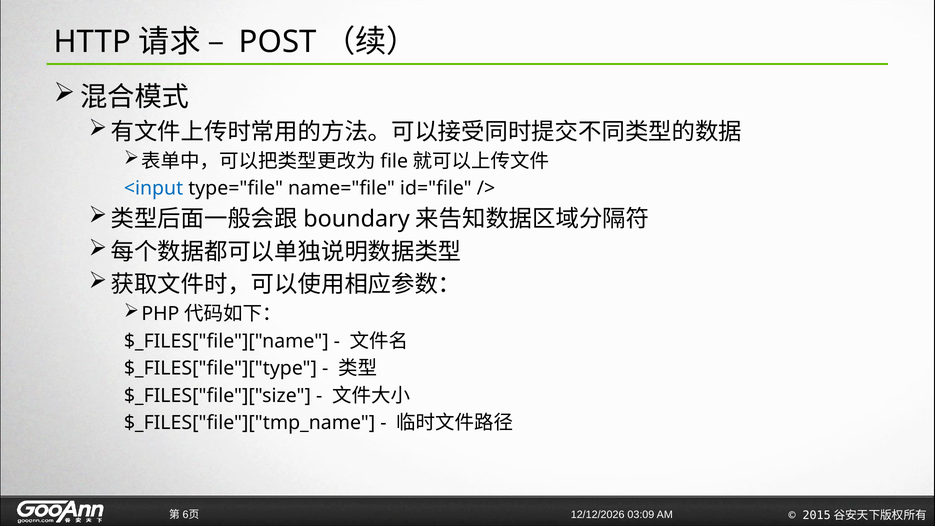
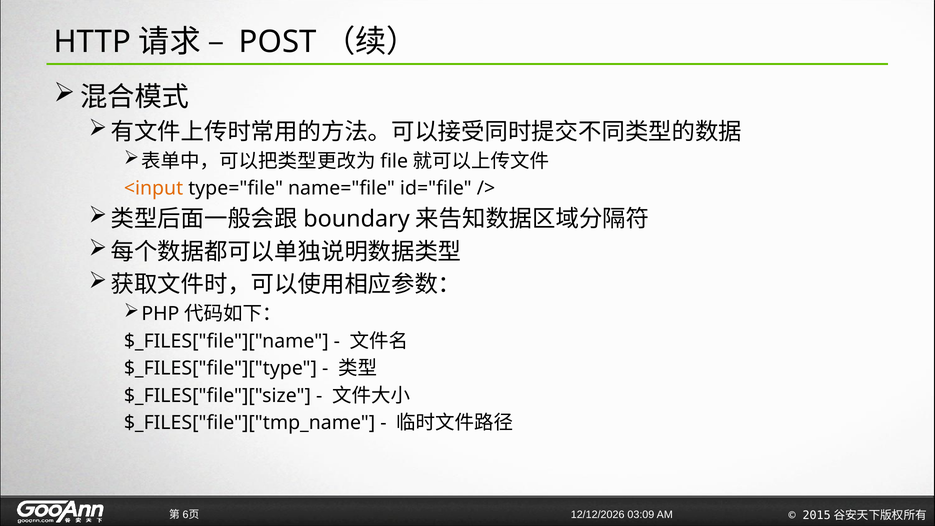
<input colour: blue -> orange
